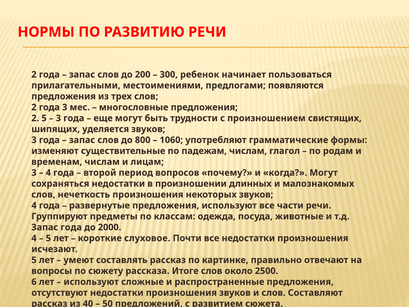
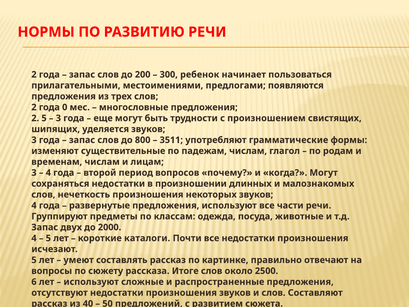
года 3: 3 -> 0
1060: 1060 -> 3511
Запас года: года -> двух
слуховое: слуховое -> каталоги
